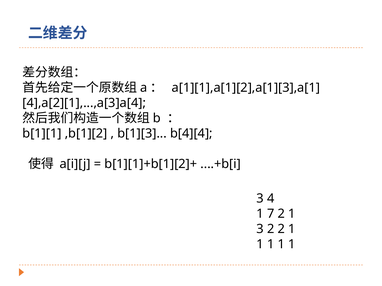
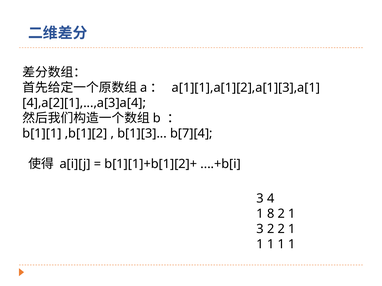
b[4][4: b[4][4 -> b[7][4
7: 7 -> 8
